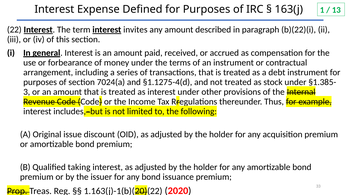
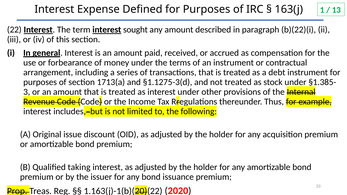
invites: invites -> sought
7024(a: 7024(a -> 1713(a
§1.1275-4(d: §1.1275-4(d -> §1.1275-3(d
